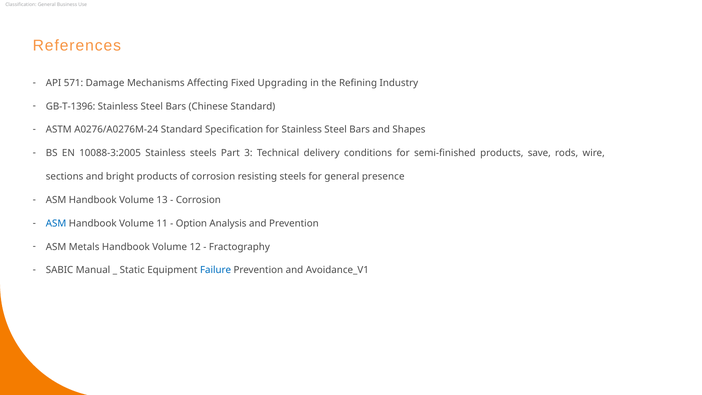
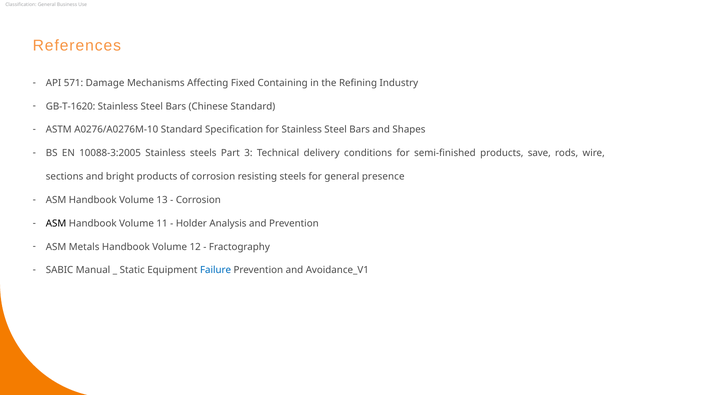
Upgrading: Upgrading -> Containing
GB-T-1396: GB-T-1396 -> GB-T-1620
A0276/A0276M-24: A0276/A0276M-24 -> A0276/A0276M-10
ASM at (56, 223) colour: blue -> black
Option: Option -> Holder
